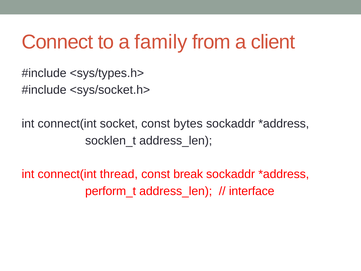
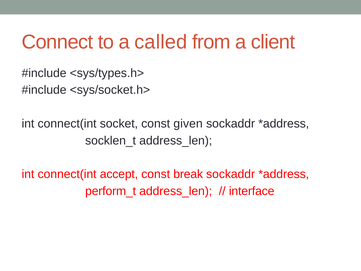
family: family -> called
bytes: bytes -> given
thread: thread -> accept
